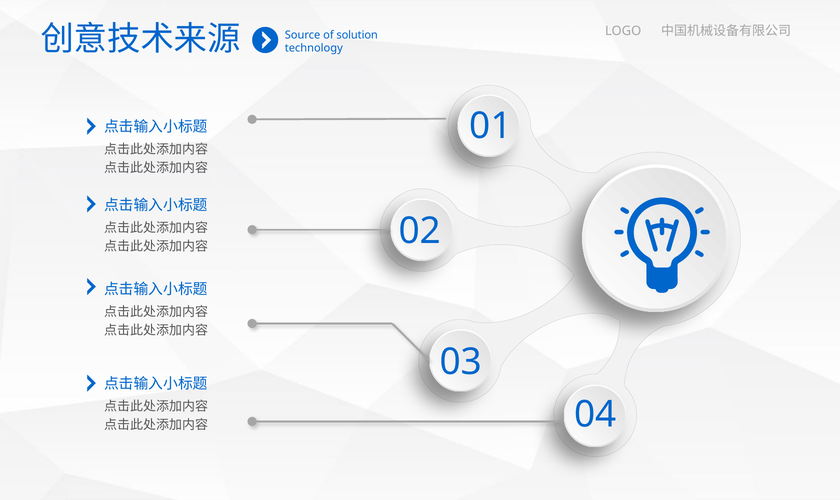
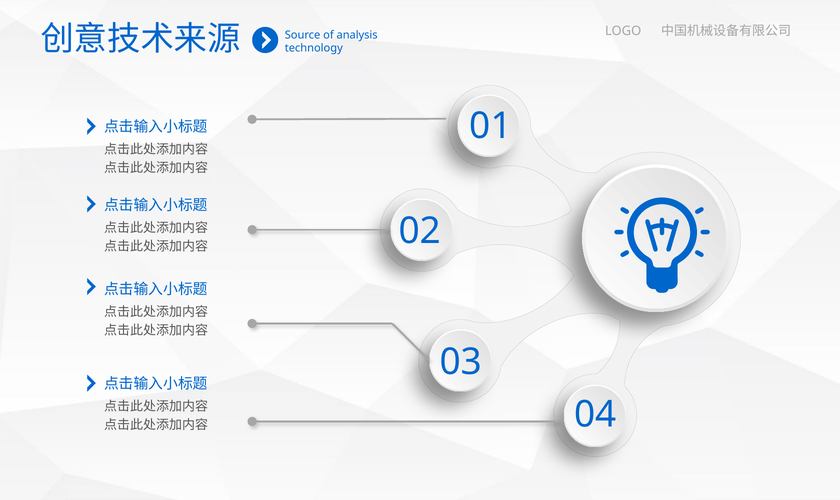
solution: solution -> analysis
